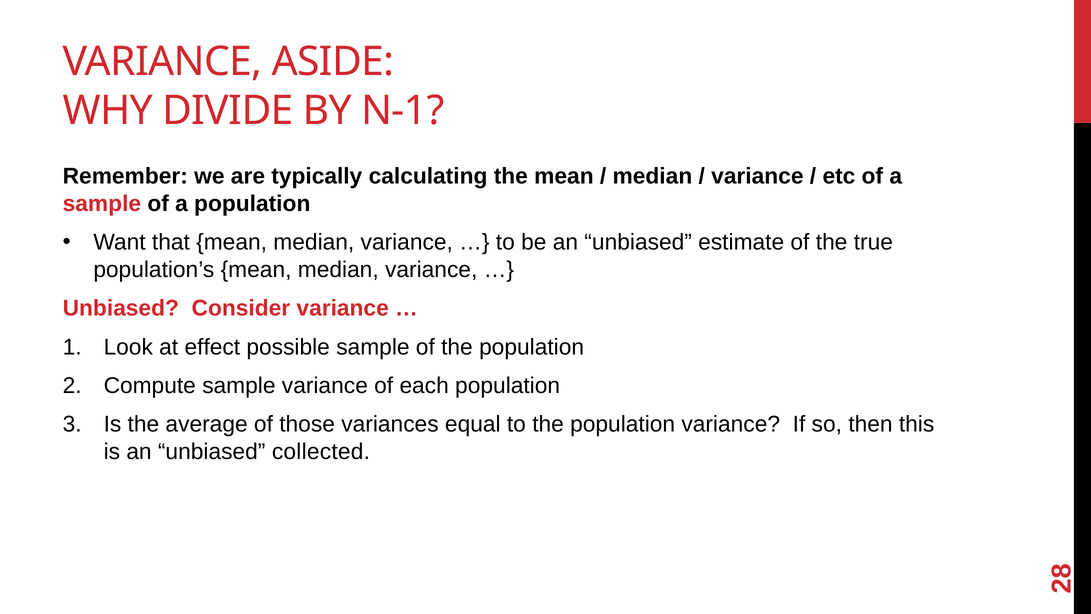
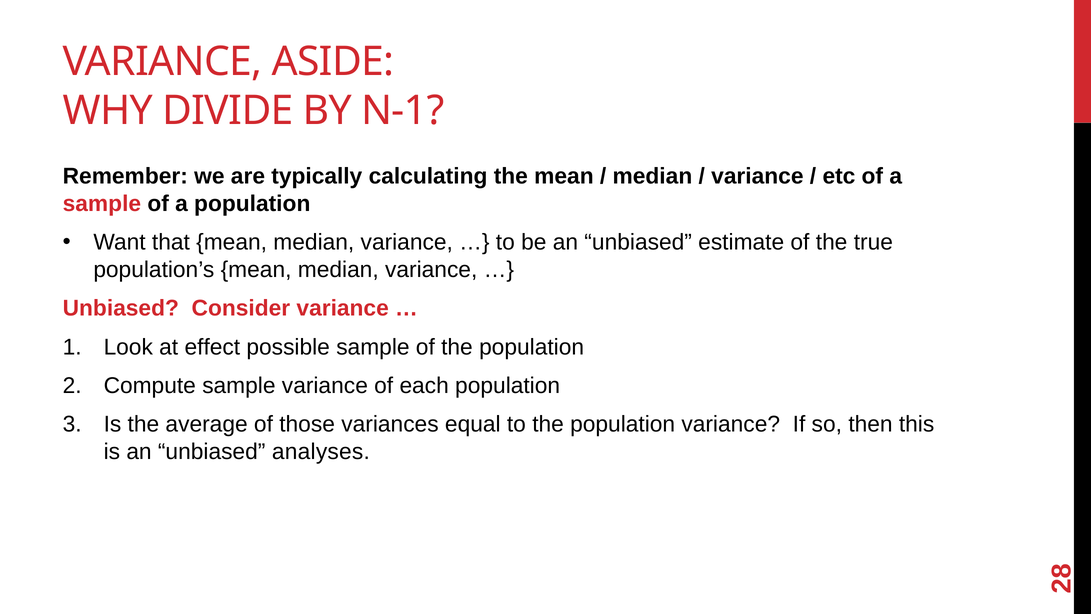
collected: collected -> analyses
